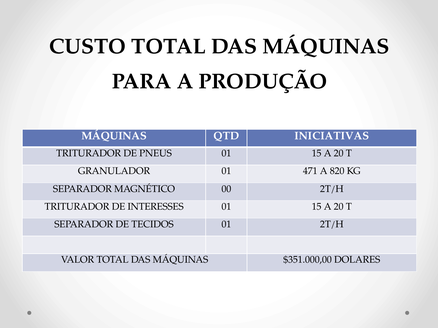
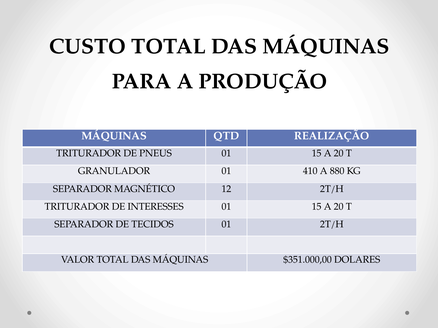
INICIATIVAS: INICIATIVAS -> REALIZAÇÃO
471: 471 -> 410
820: 820 -> 880
00: 00 -> 12
